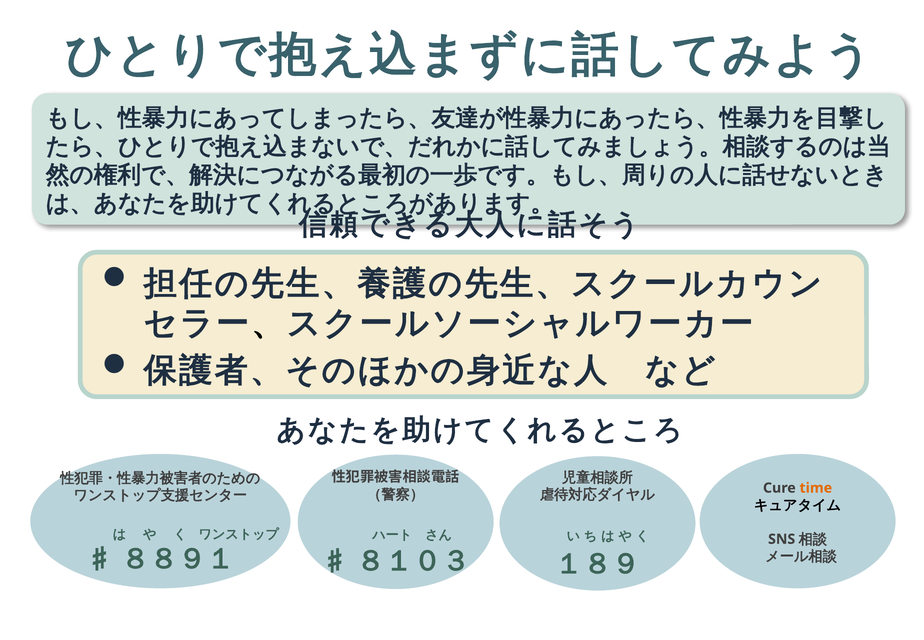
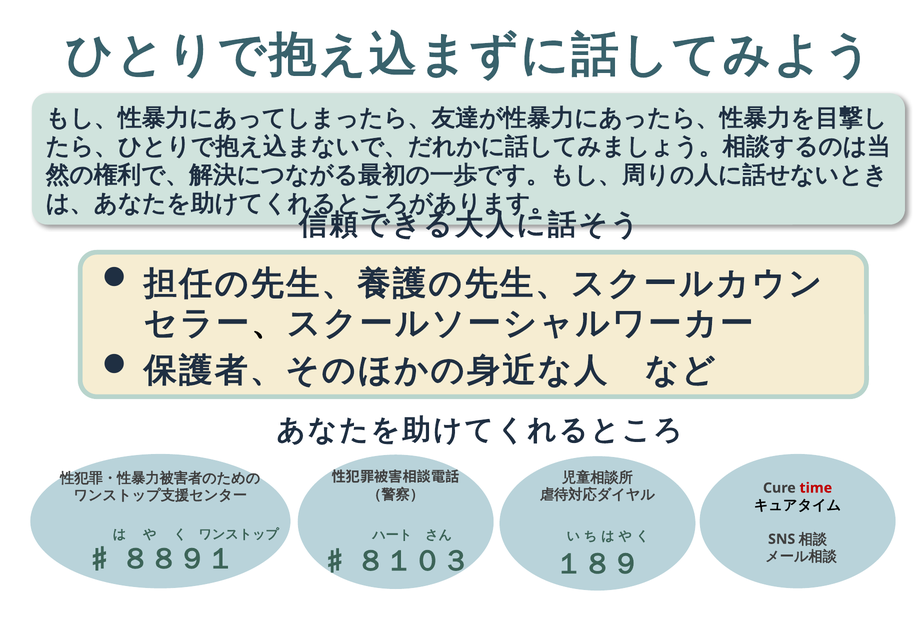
time colour: orange -> red
